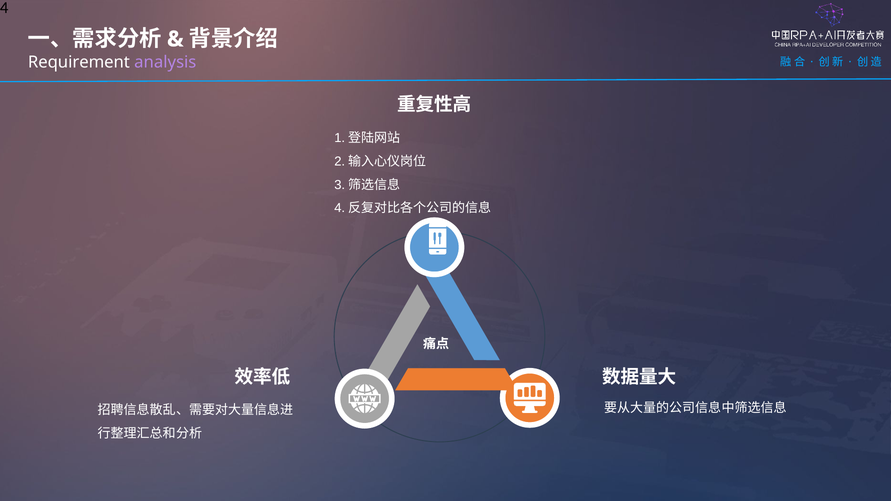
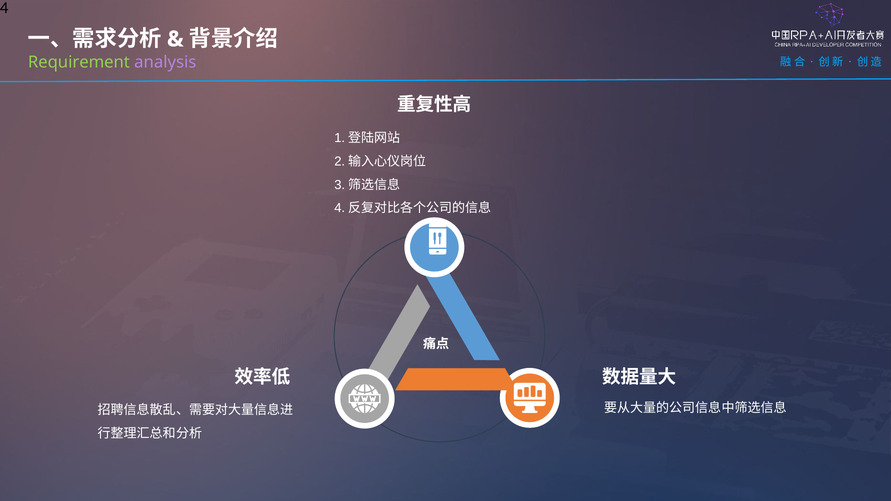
Requirement colour: white -> light green
